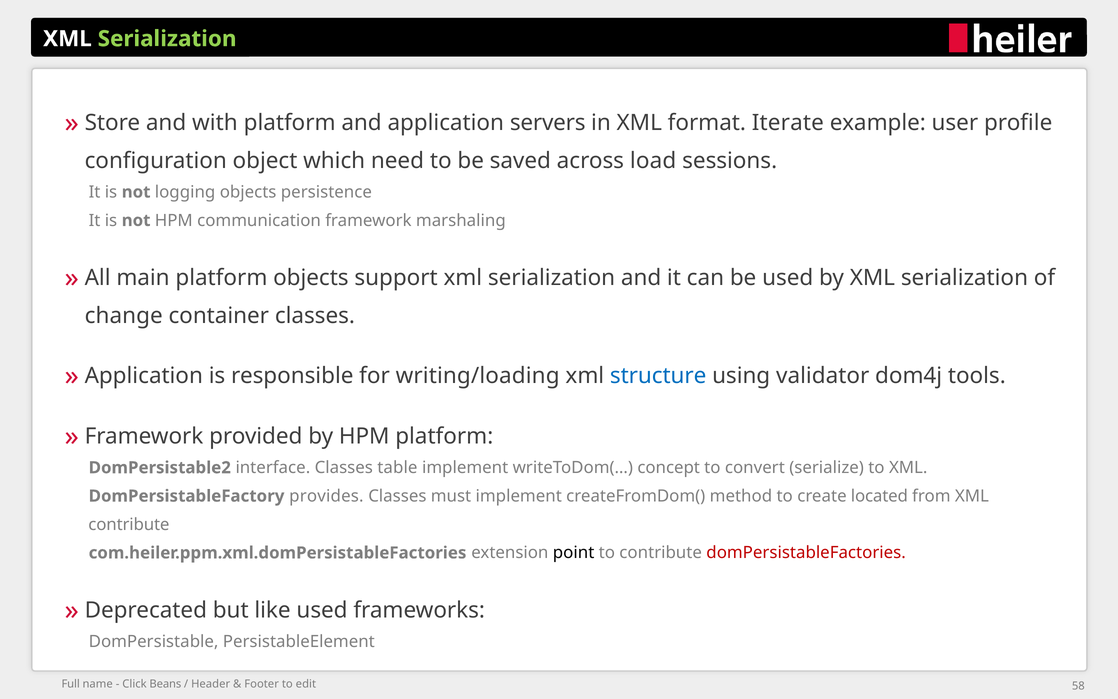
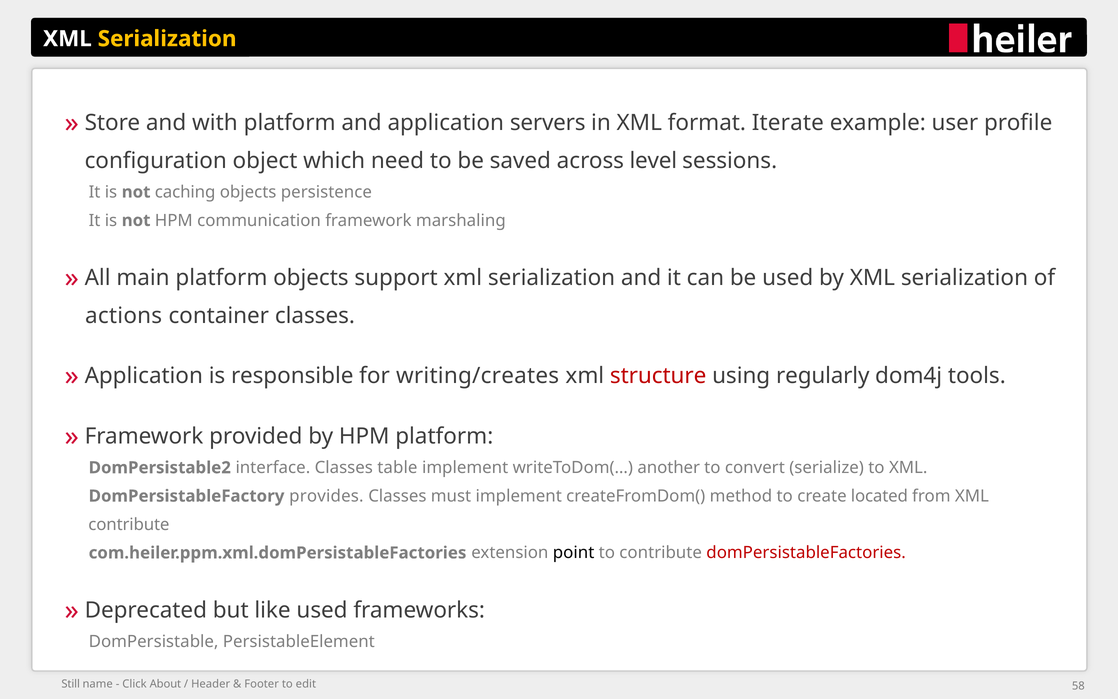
Serialization at (167, 39) colour: light green -> yellow
load: load -> level
logging: logging -> caching
change: change -> actions
writing/loading: writing/loading -> writing/creates
structure colour: blue -> red
validator: validator -> regularly
concept: concept -> another
Full: Full -> Still
Beans: Beans -> About
